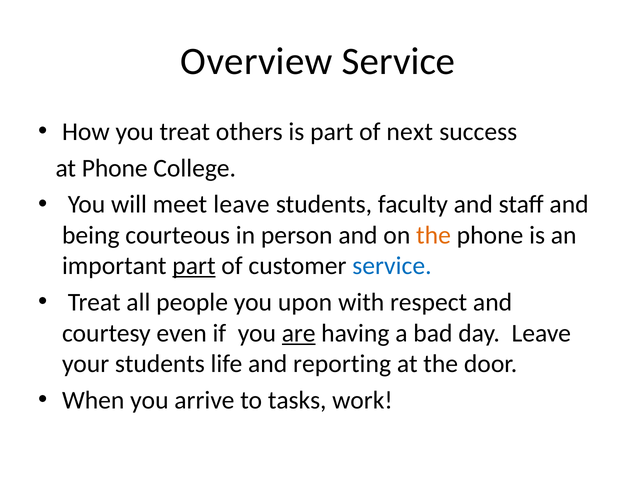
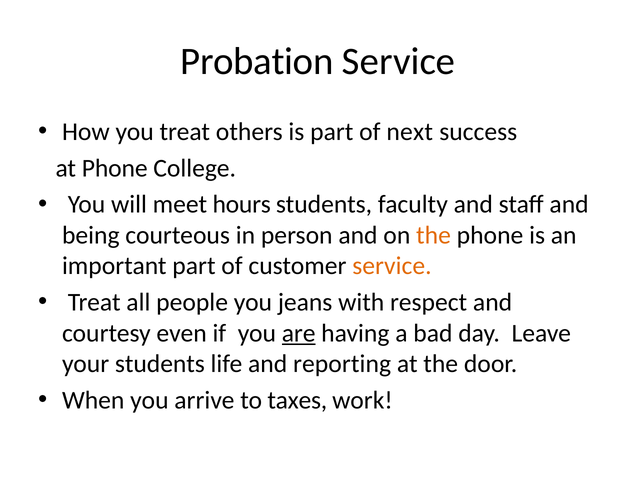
Overview: Overview -> Probation
meet leave: leave -> hours
part at (194, 266) underline: present -> none
service at (392, 266) colour: blue -> orange
upon: upon -> jeans
tasks: tasks -> taxes
